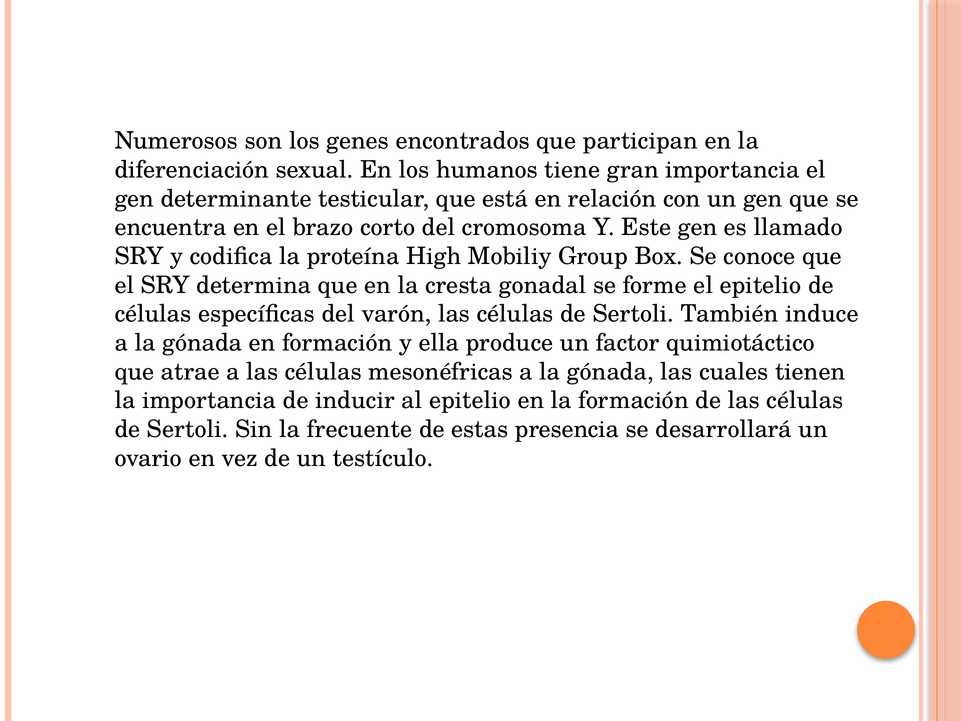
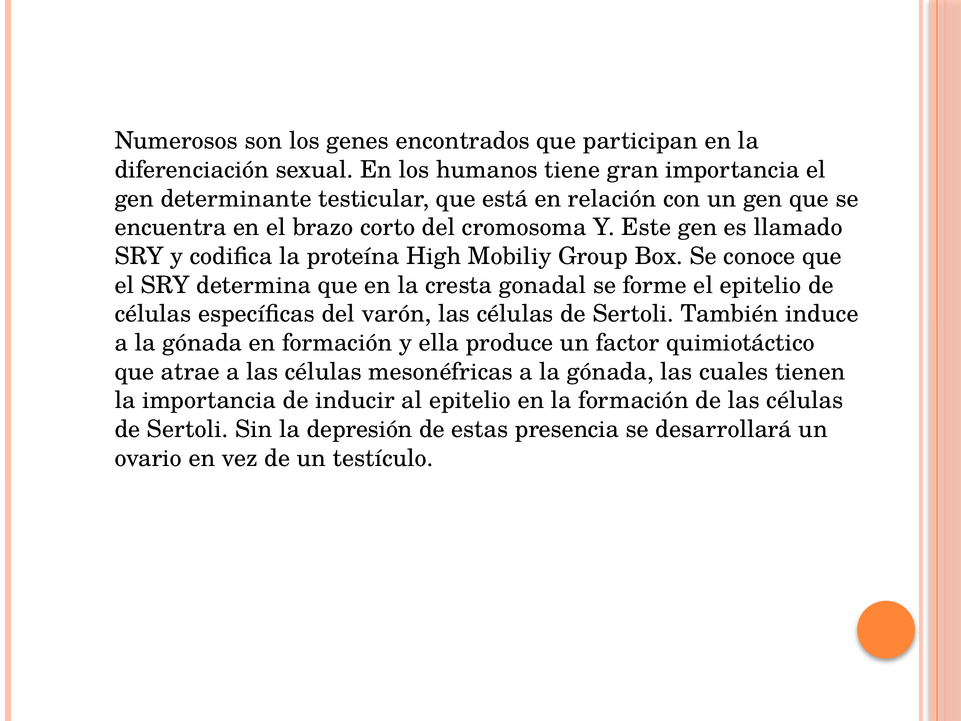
frecuente: frecuente -> depresión
